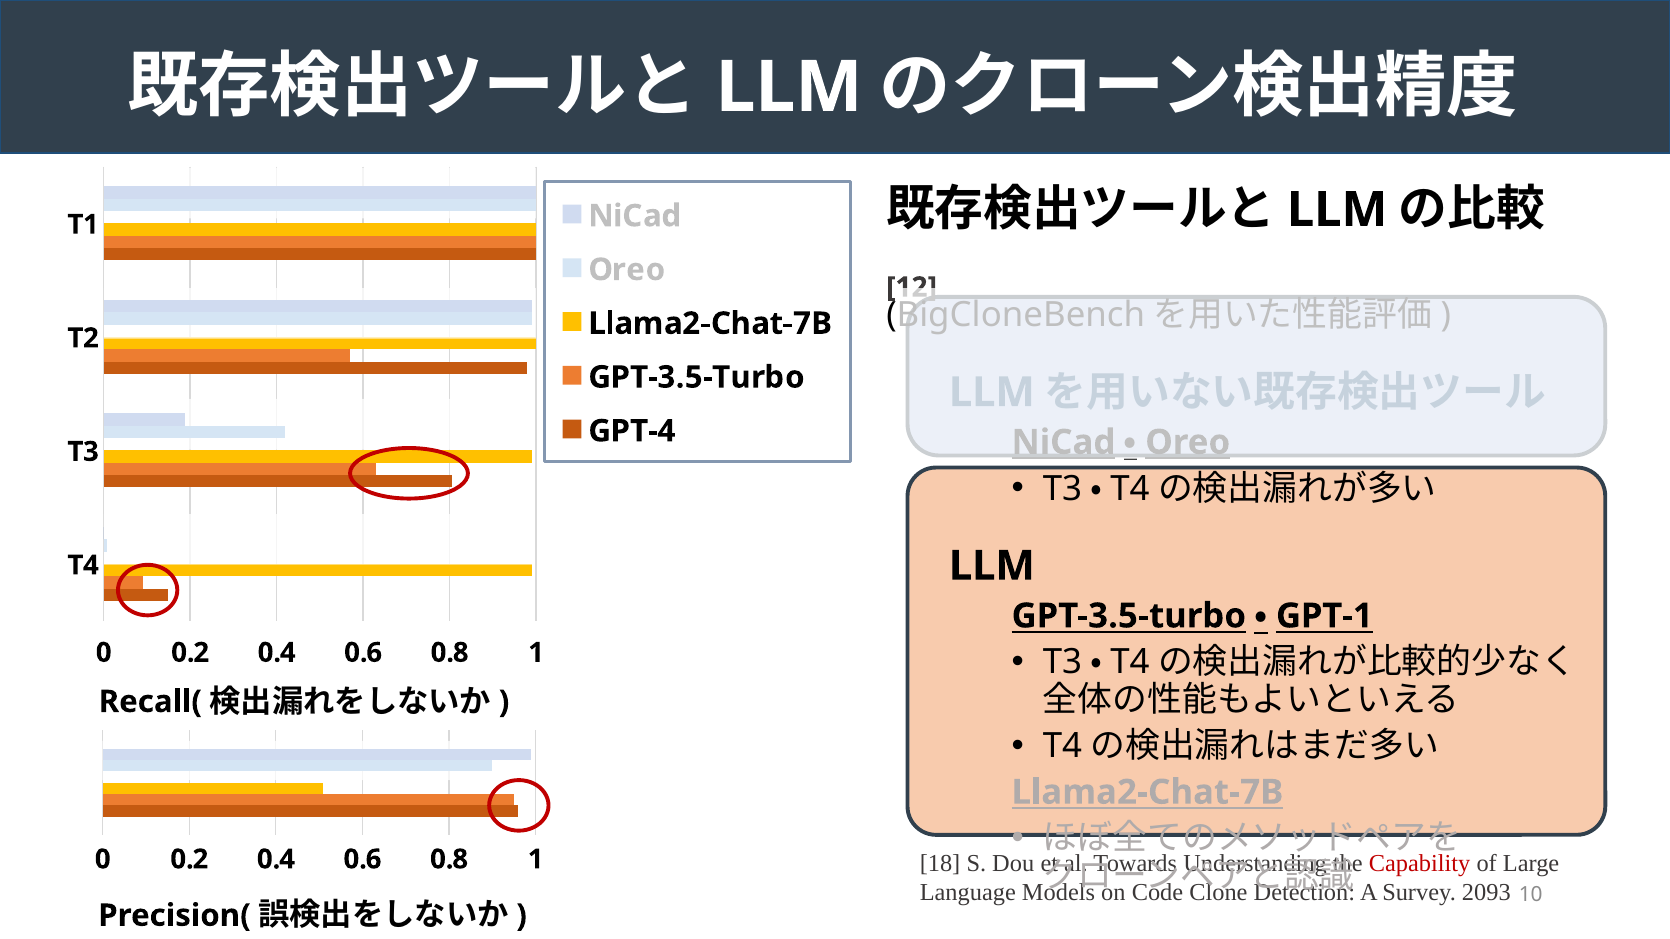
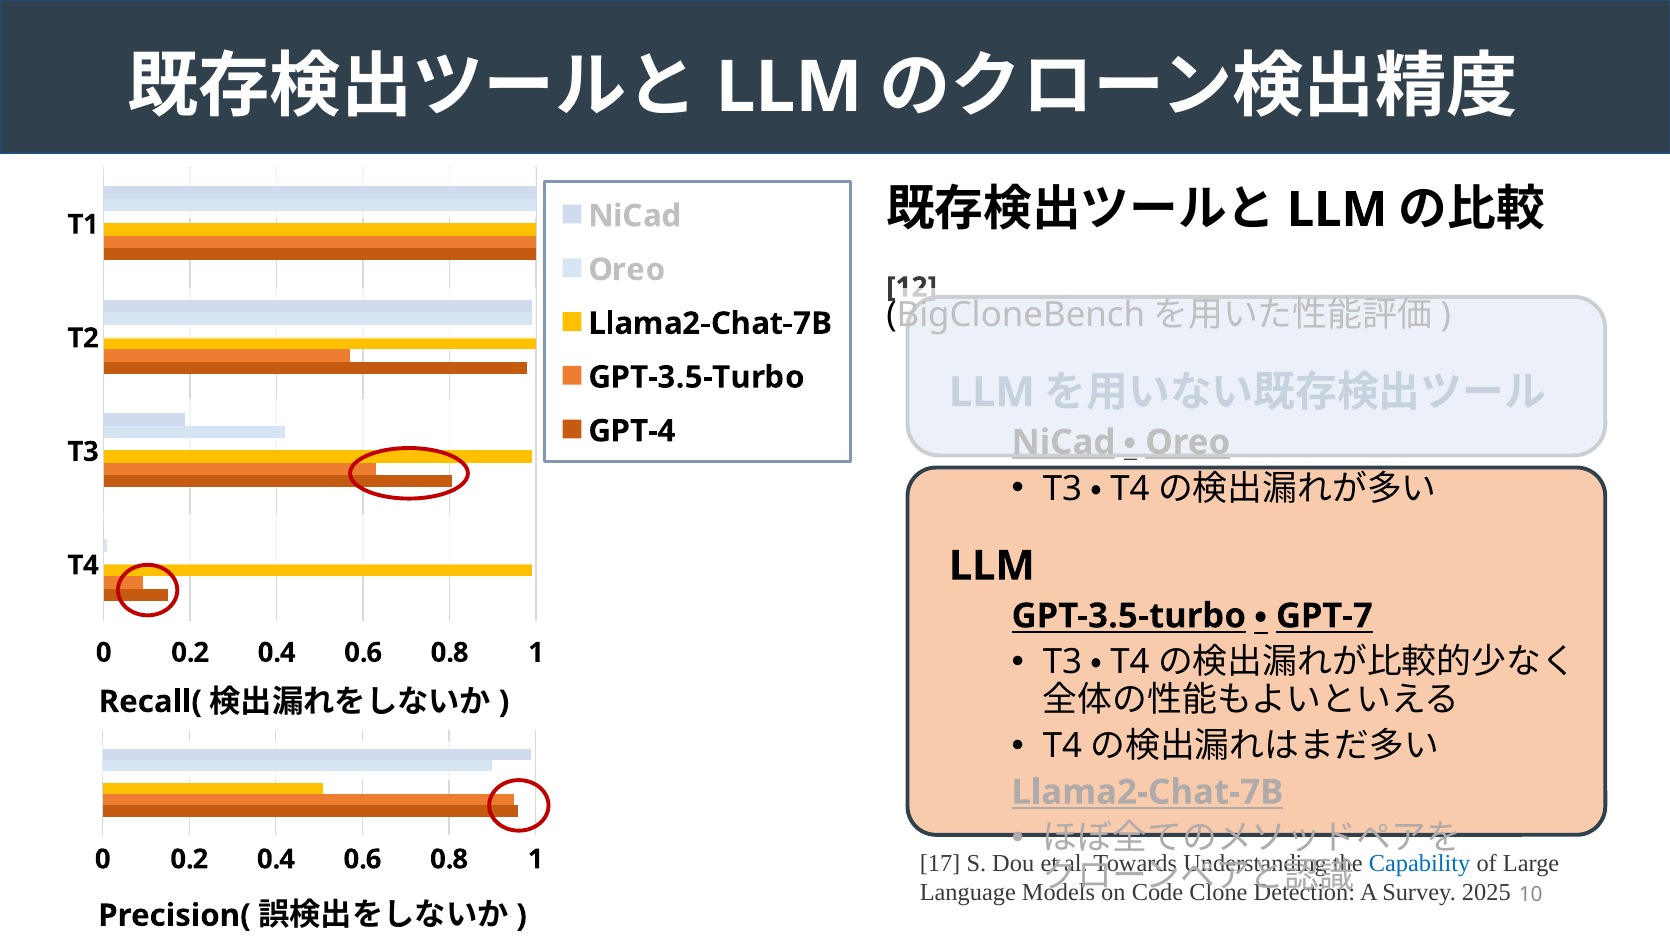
GPT-1: GPT-1 -> GPT-7
18: 18 -> 17
Capability colour: red -> blue
2093: 2093 -> 2025
